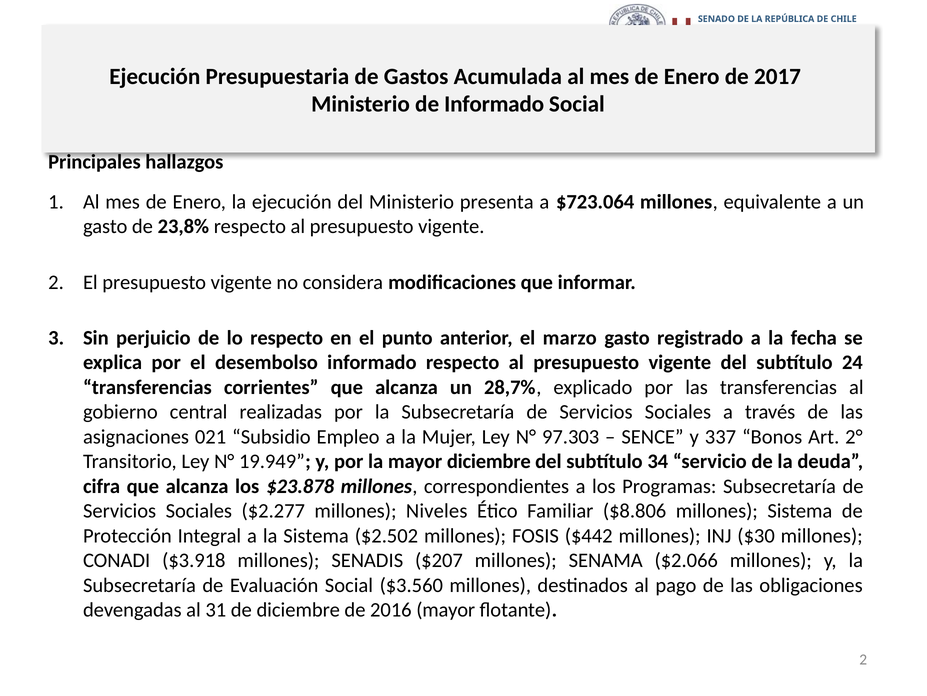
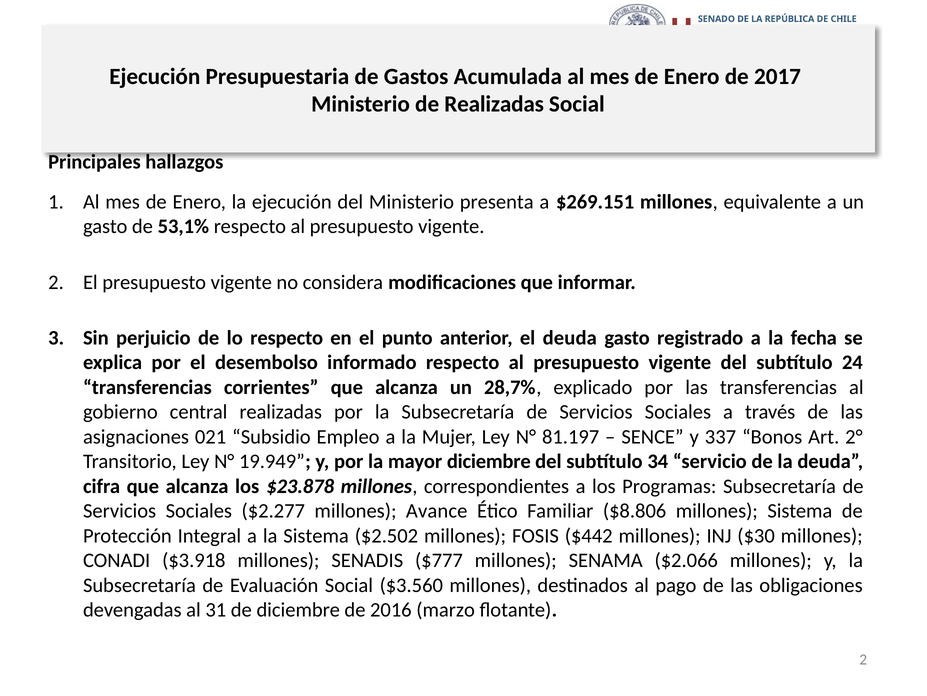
de Informado: Informado -> Realizadas
$723.064: $723.064 -> $269.151
23,8%: 23,8% -> 53,1%
el marzo: marzo -> deuda
97.303: 97.303 -> 81.197
Niveles: Niveles -> Avance
$207: $207 -> $777
2016 mayor: mayor -> marzo
